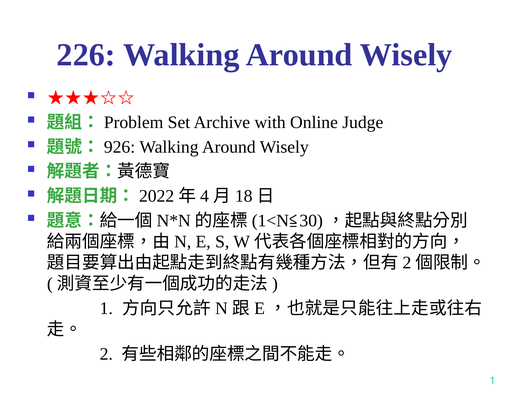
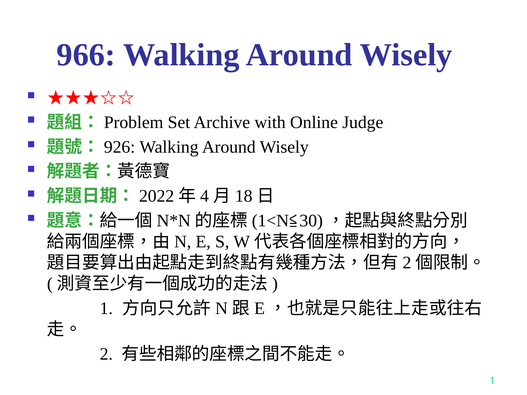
226: 226 -> 966
